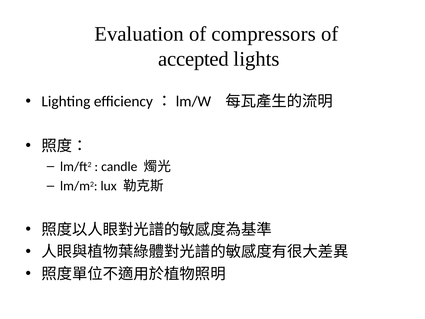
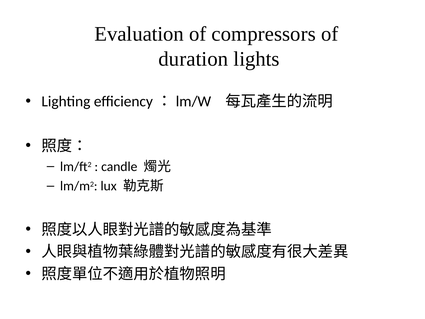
accepted: accepted -> duration
